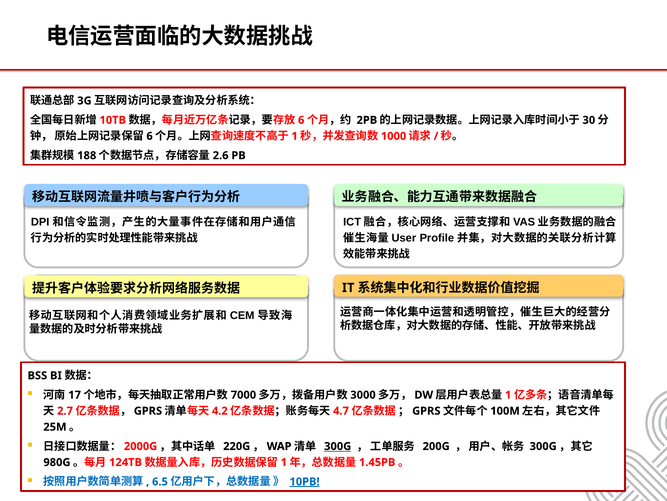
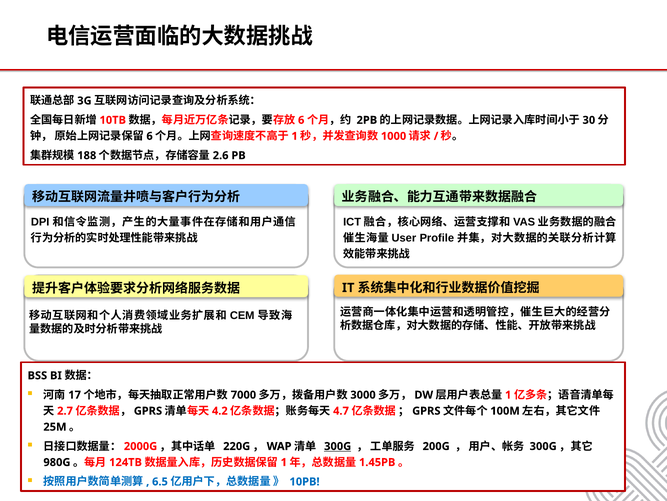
10PB underline: present -> none
